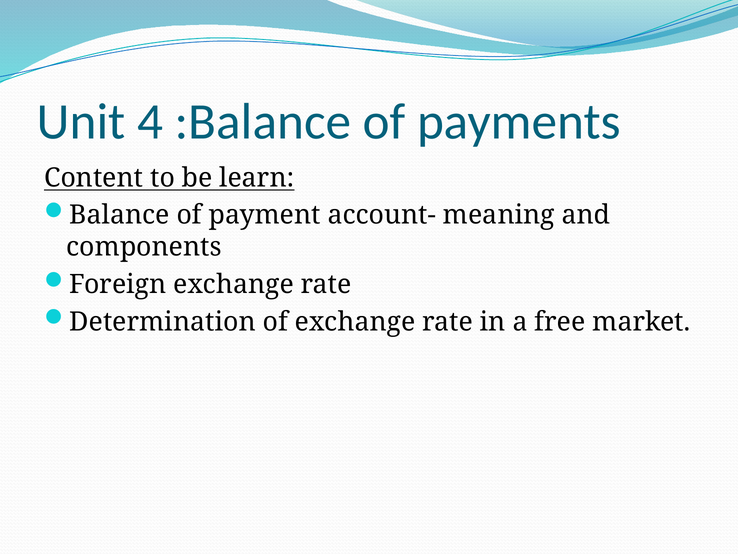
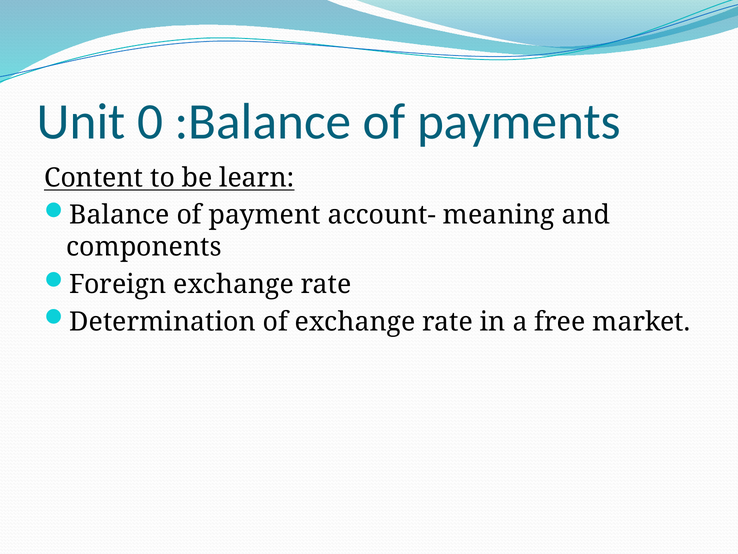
4: 4 -> 0
